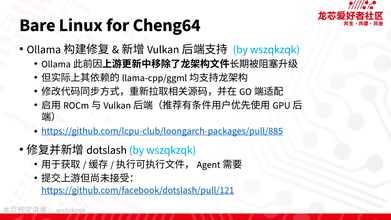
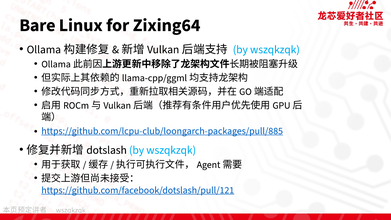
Cheng64: Cheng64 -> Zixing64
